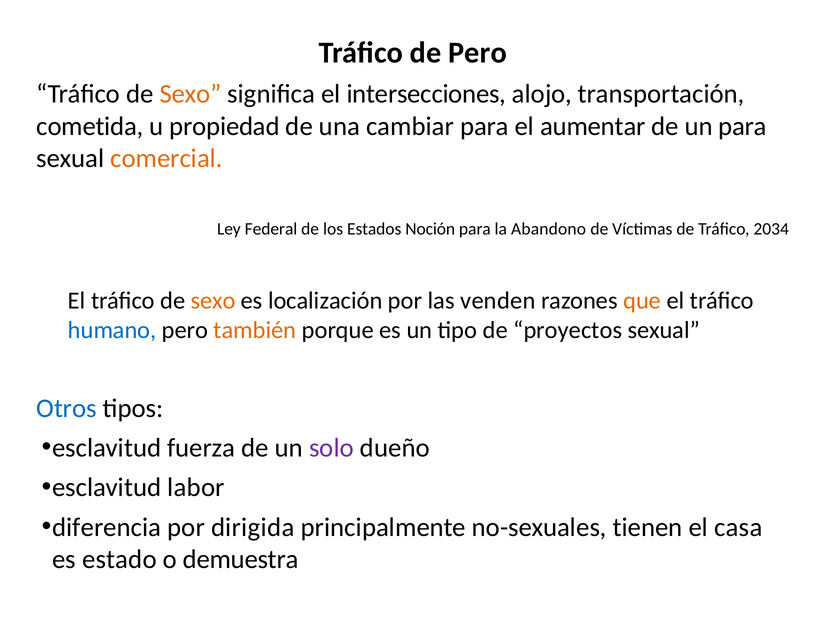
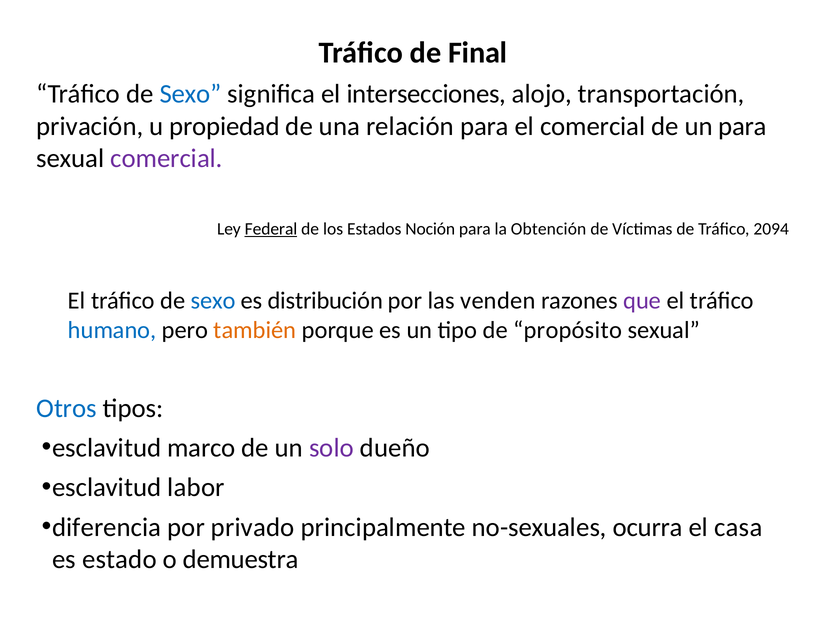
de Pero: Pero -> Final
Sexo at (190, 94) colour: orange -> blue
cometida: cometida -> privación
cambiar: cambiar -> relación
el aumentar: aumentar -> comercial
comercial at (166, 158) colour: orange -> purple
Federal underline: none -> present
Abandono: Abandono -> Obtención
2034: 2034 -> 2094
sexo at (213, 301) colour: orange -> blue
localización: localización -> distribución
que colour: orange -> purple
proyectos: proyectos -> propósito
fuerza: fuerza -> marco
dirigida: dirigida -> privado
tienen: tienen -> ocurra
